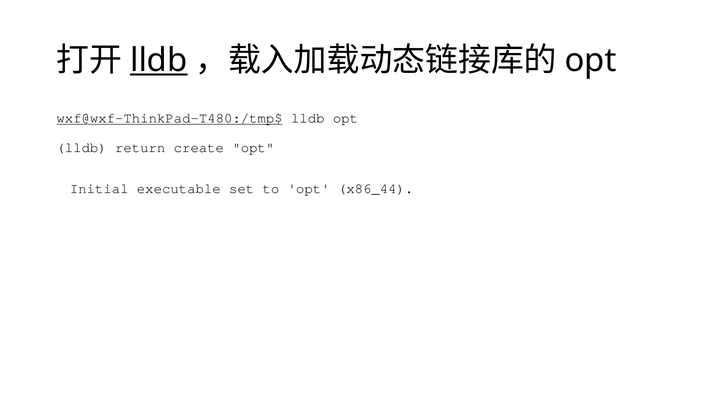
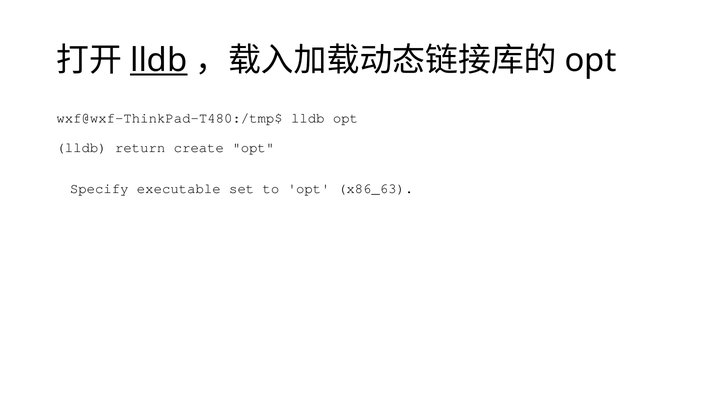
wxf@wxf-ThinkPad-T480:/tmp$ underline: present -> none
Initial: Initial -> Specify
x86_44: x86_44 -> x86_63
